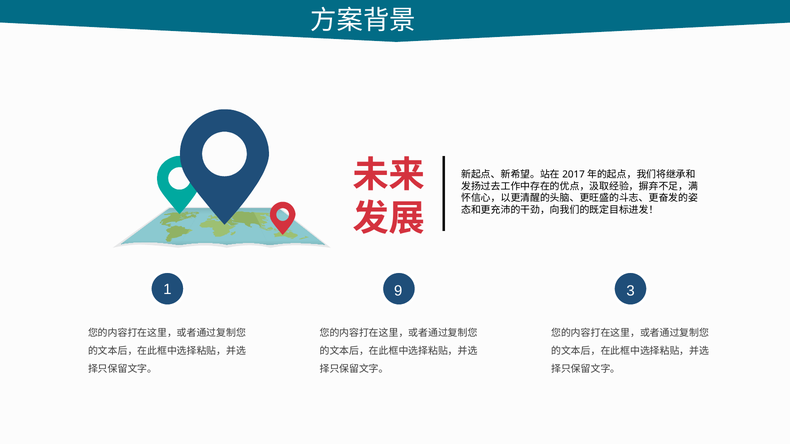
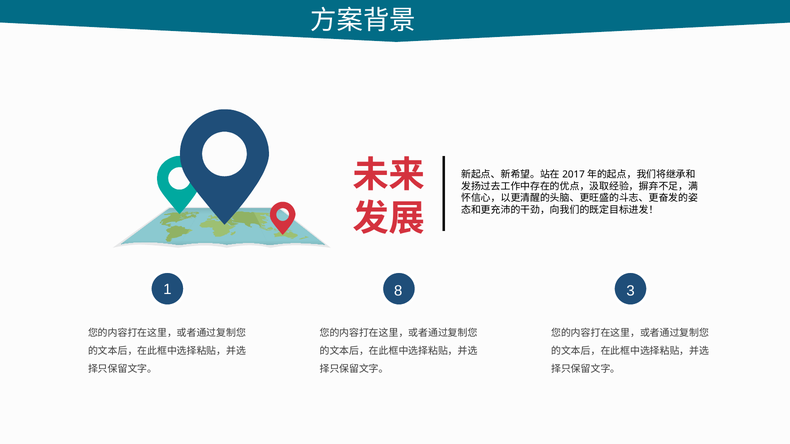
9: 9 -> 8
